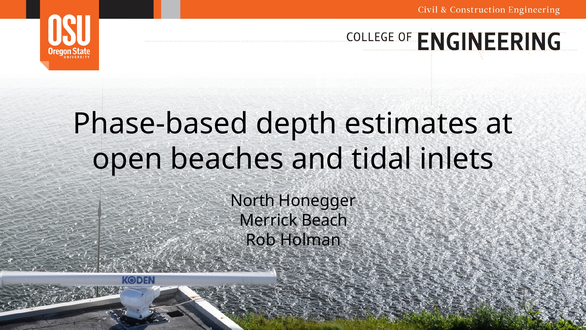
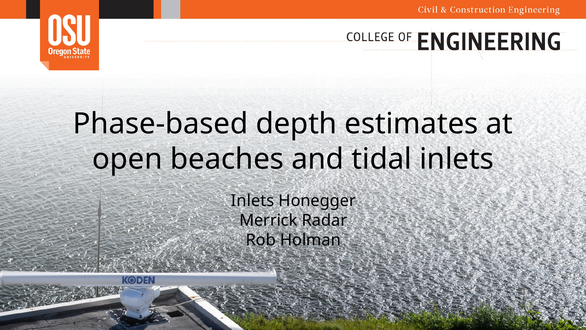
North at (253, 201): North -> Inlets
Beach: Beach -> Radar
